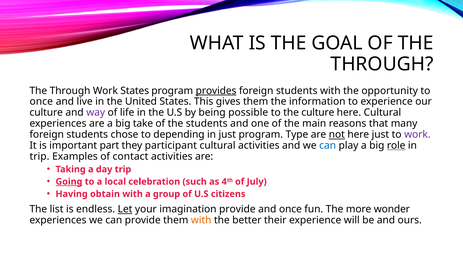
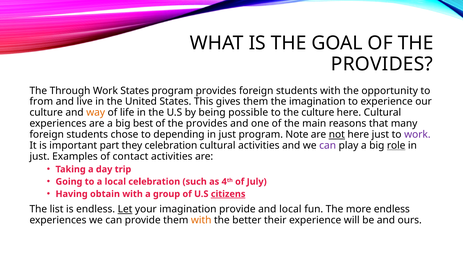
THROUGH at (382, 64): THROUGH -> PROVIDES
provides at (216, 90) underline: present -> none
once at (41, 101): once -> from
the information: information -> imagination
way colour: purple -> orange
take: take -> best
students at (207, 123): students -> provides
Type: Type -> Note
they participant: participant -> celebration
can at (328, 145) colour: blue -> purple
trip at (39, 156): trip -> just
Going underline: present -> none
citizens underline: none -> present
and once: once -> local
more wonder: wonder -> endless
